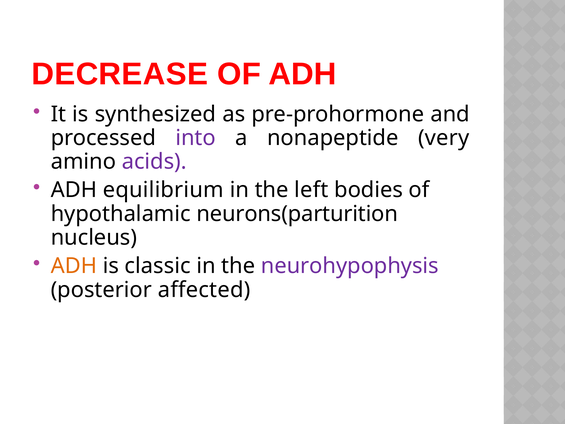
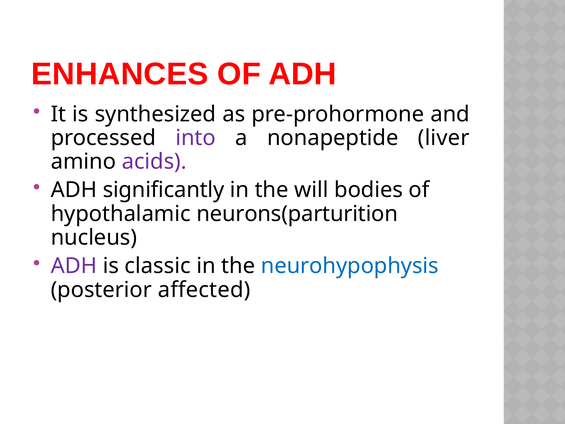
DECREASE: DECREASE -> ENHANCES
very: very -> liver
equilibrium: equilibrium -> significantly
left: left -> will
ADH at (74, 266) colour: orange -> purple
neurohypophysis colour: purple -> blue
